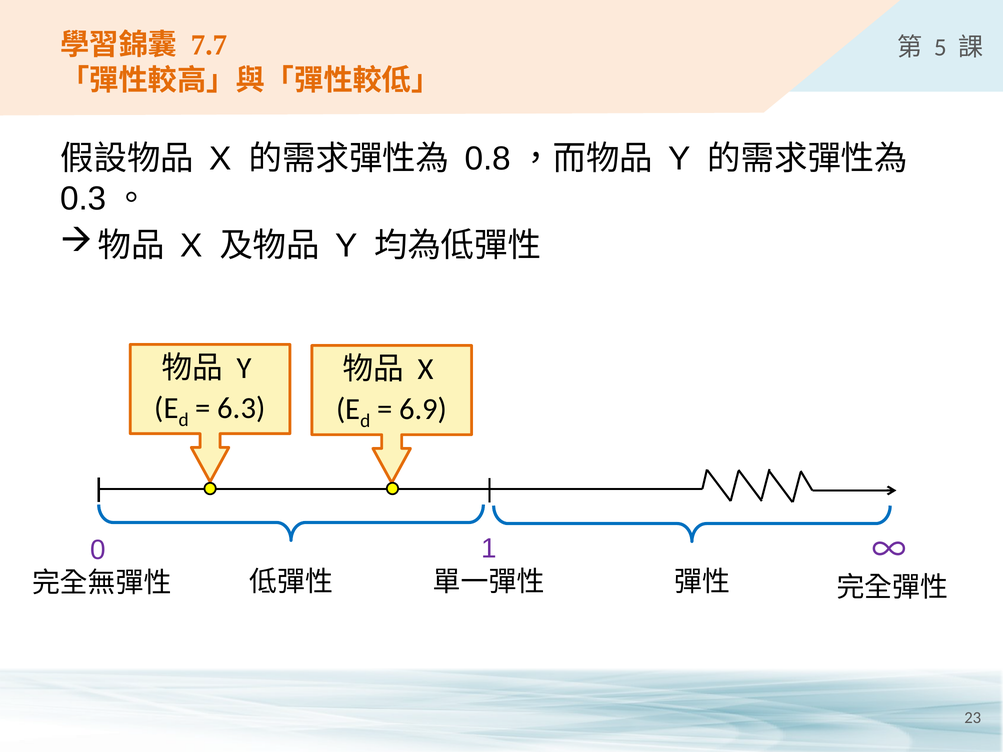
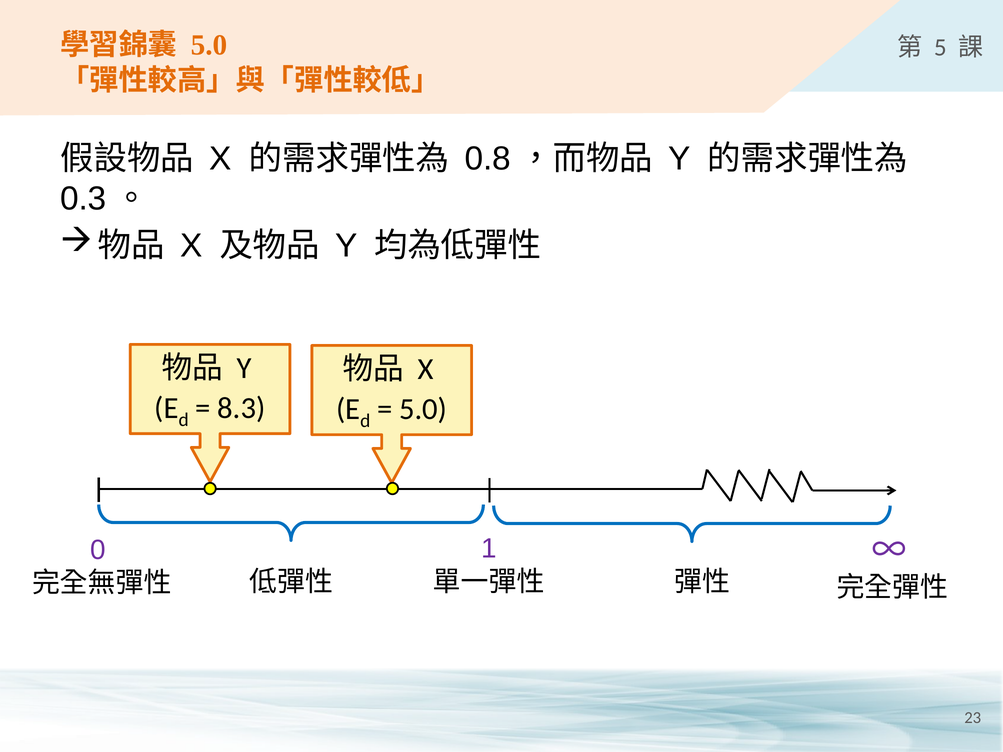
7.7 at (209, 45): 7.7 -> 5.0
6.3: 6.3 -> 8.3
6.9 at (423, 409): 6.9 -> 5.0
